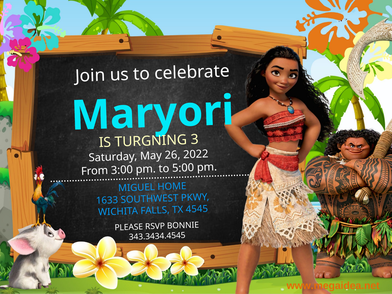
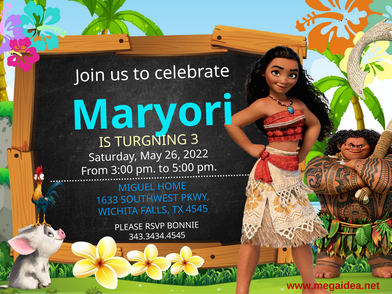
www.megaidea.net colour: orange -> red
